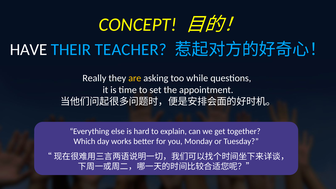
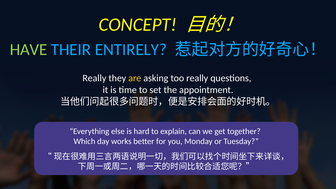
HAVE colour: white -> light green
TEACHER: TEACHER -> ENTIRELY
too while: while -> really
